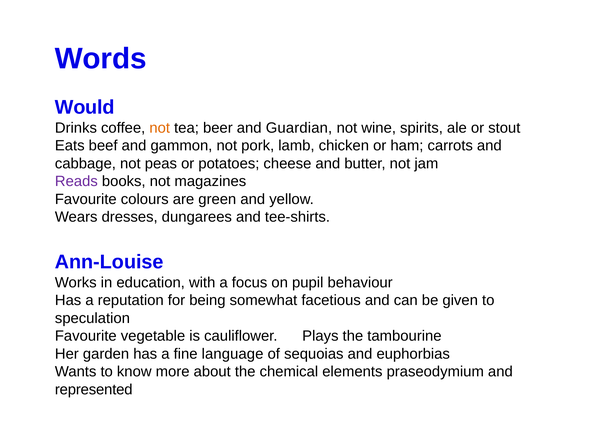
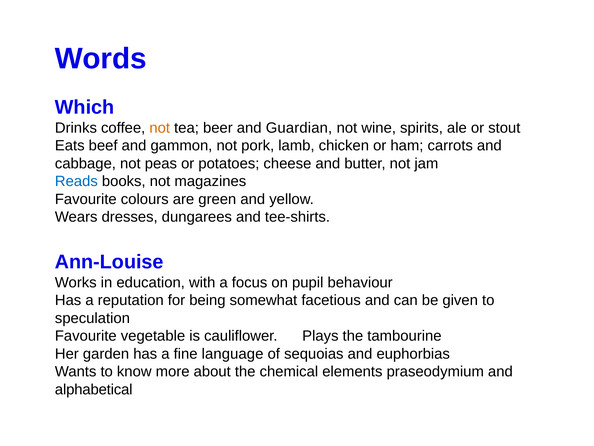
Would: Would -> Which
Reads colour: purple -> blue
represented: represented -> alphabetical
